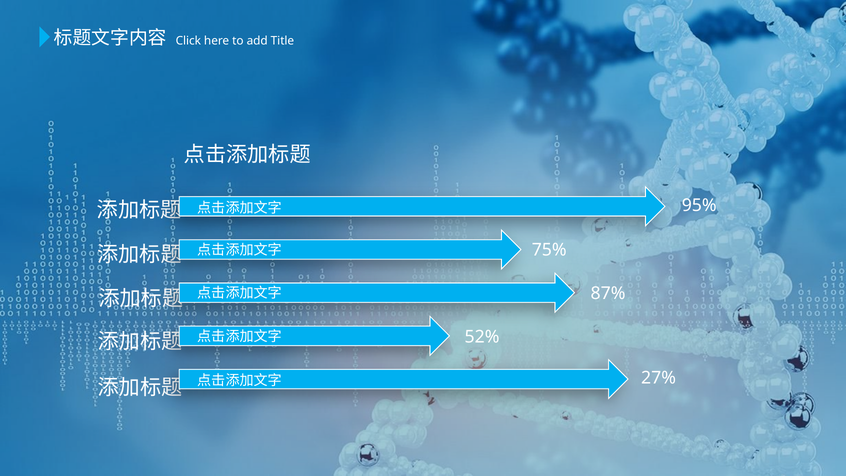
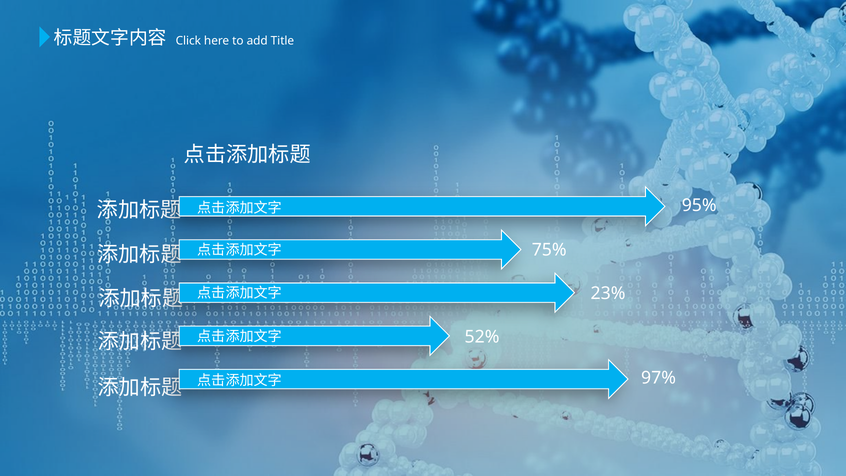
87%: 87% -> 23%
27%: 27% -> 97%
